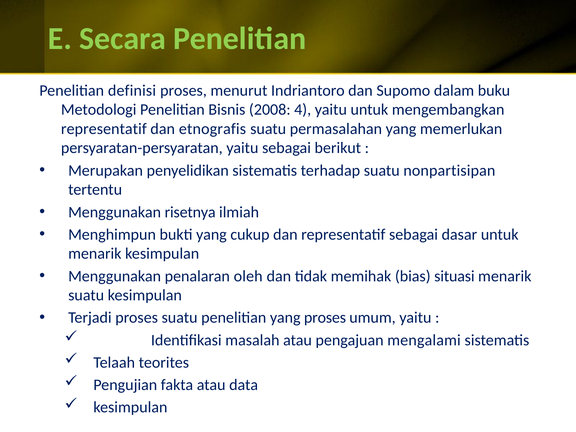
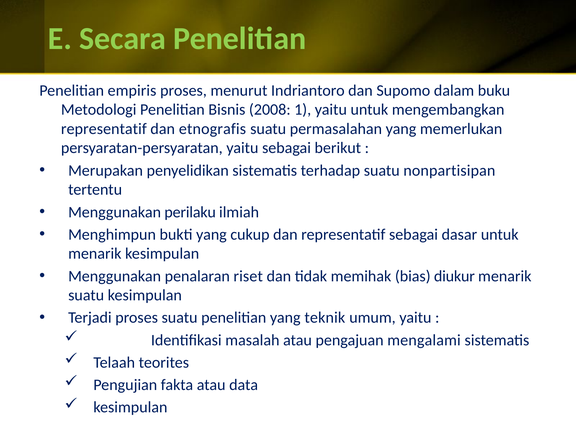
definisi: definisi -> empiris
4: 4 -> 1
risetnya: risetnya -> perilaku
oleh: oleh -> riset
situasi: situasi -> diukur
yang proses: proses -> teknik
